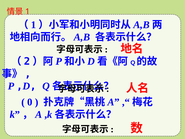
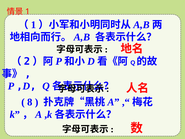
0: 0 -> 8
